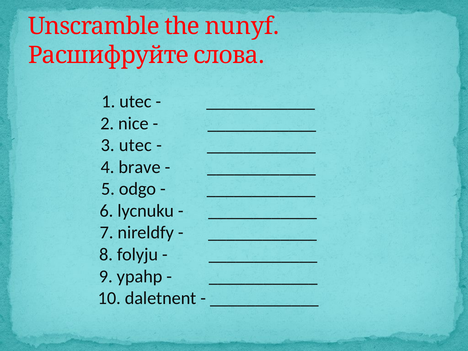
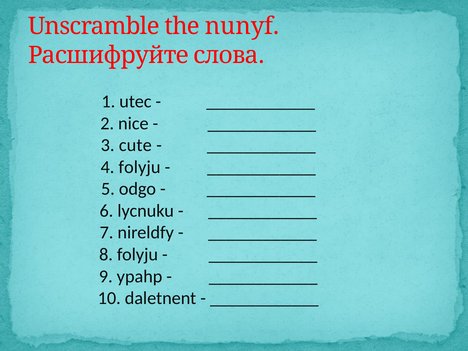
3 utec: utec -> cute
4 brave: brave -> folyju
